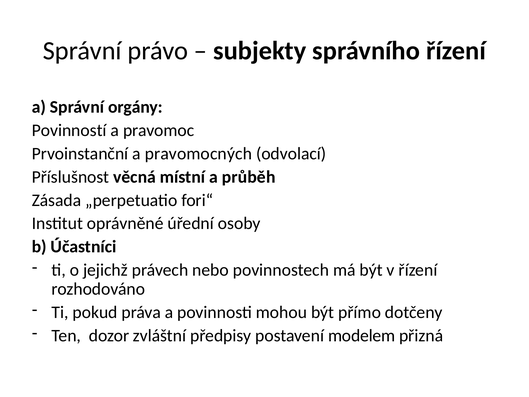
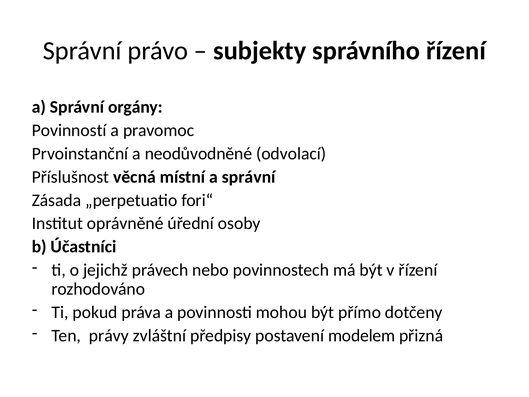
pravomocných: pravomocných -> neodůvodněné
místní a průběh: průběh -> správní
dozor: dozor -> právy
